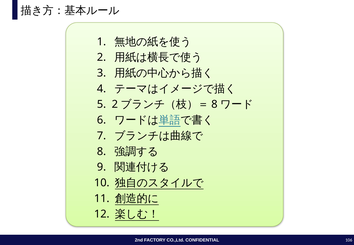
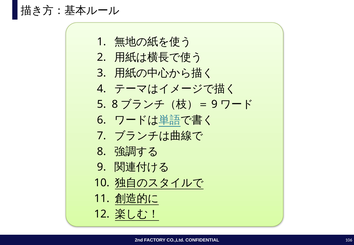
5 2: 2 -> 8
8 at (214, 104): 8 -> 9
